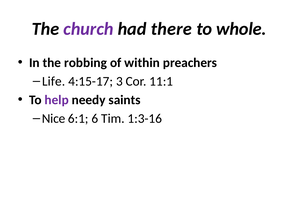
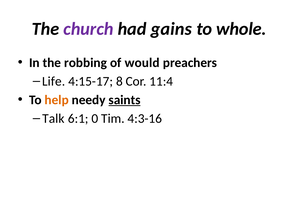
there: there -> gains
within: within -> would
3: 3 -> 8
11:1: 11:1 -> 11:4
help colour: purple -> orange
saints underline: none -> present
Nice: Nice -> Talk
6: 6 -> 0
1:3-16: 1:3-16 -> 4:3-16
